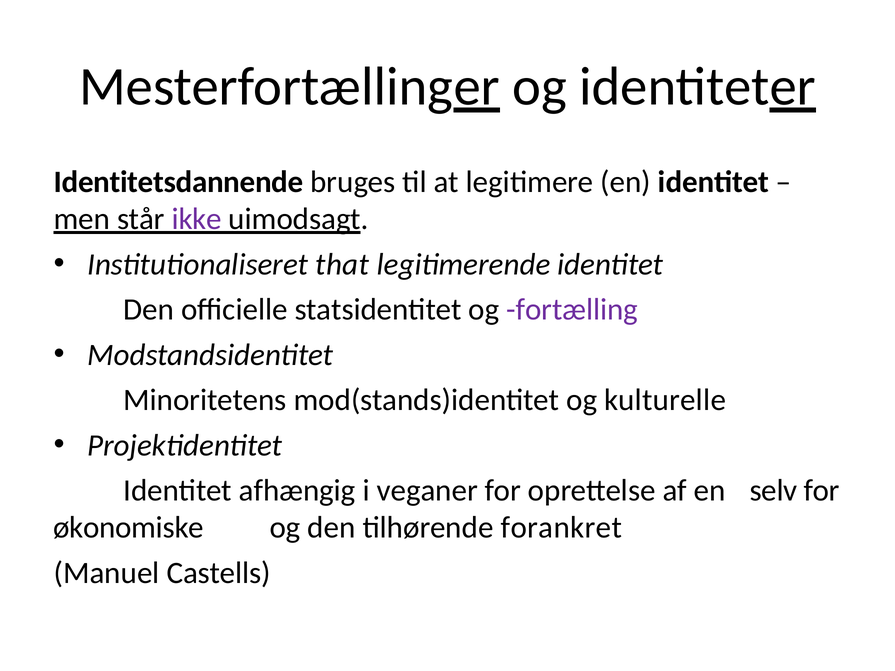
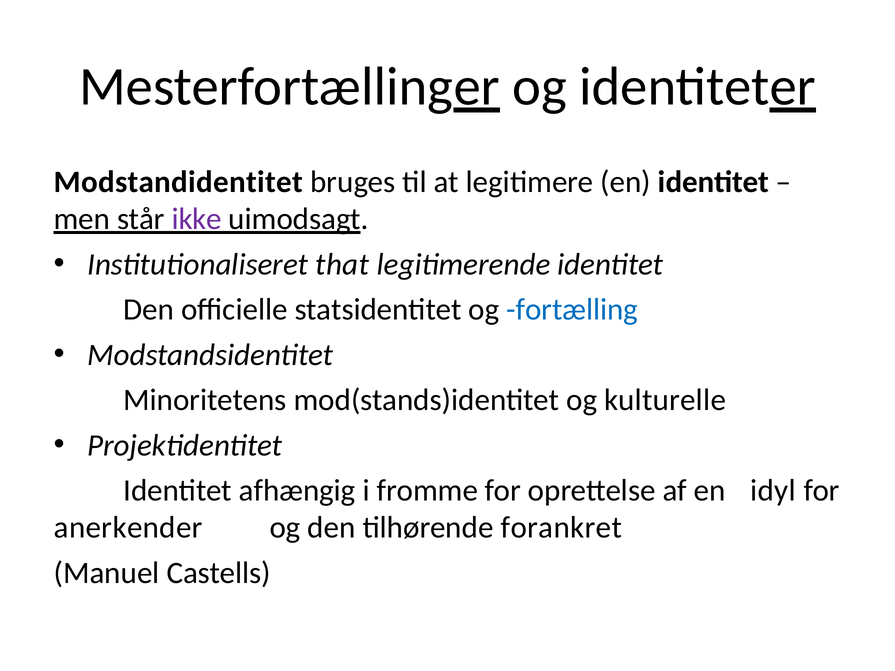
Identitetsdannende: Identitetsdannende -> Modstandidentitet
fortælling colour: purple -> blue
veganer: veganer -> fromme
selv: selv -> idyl
økonomiske: økonomiske -> anerkender
